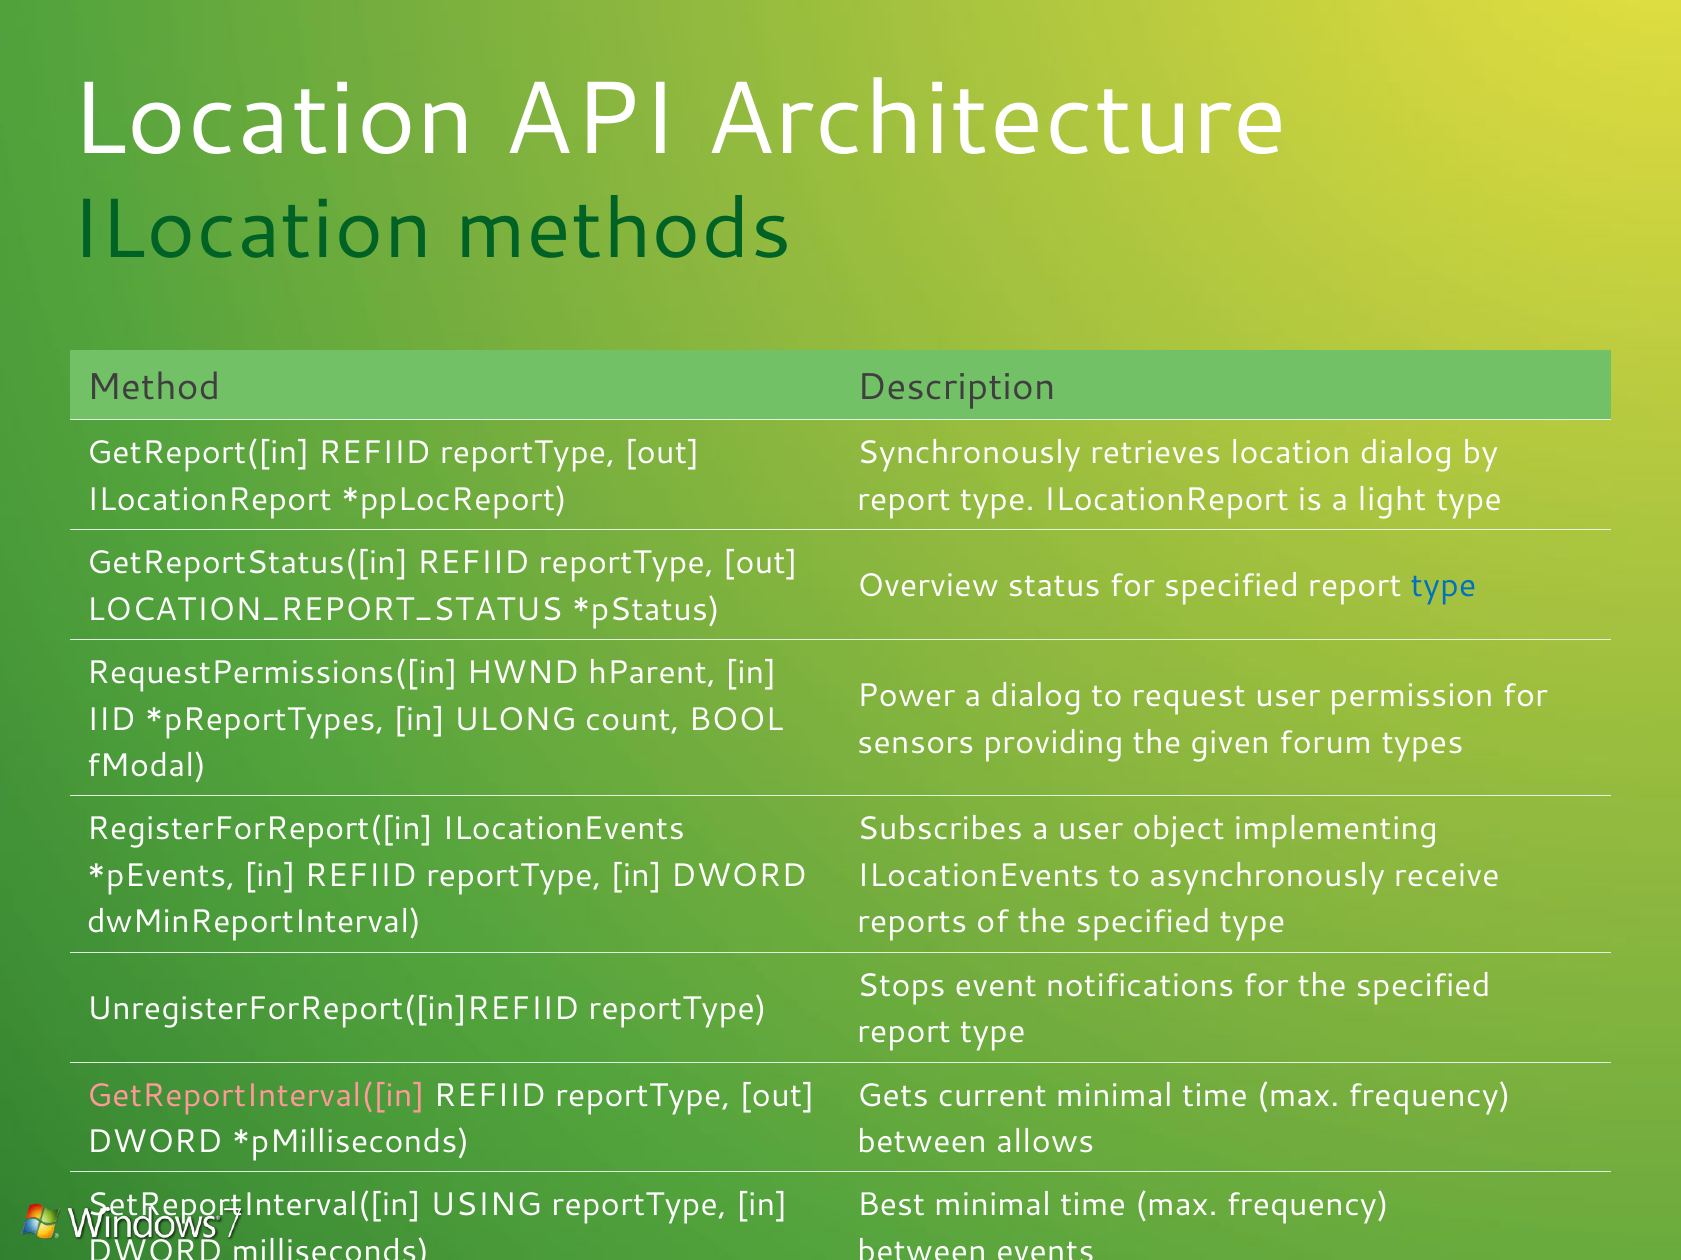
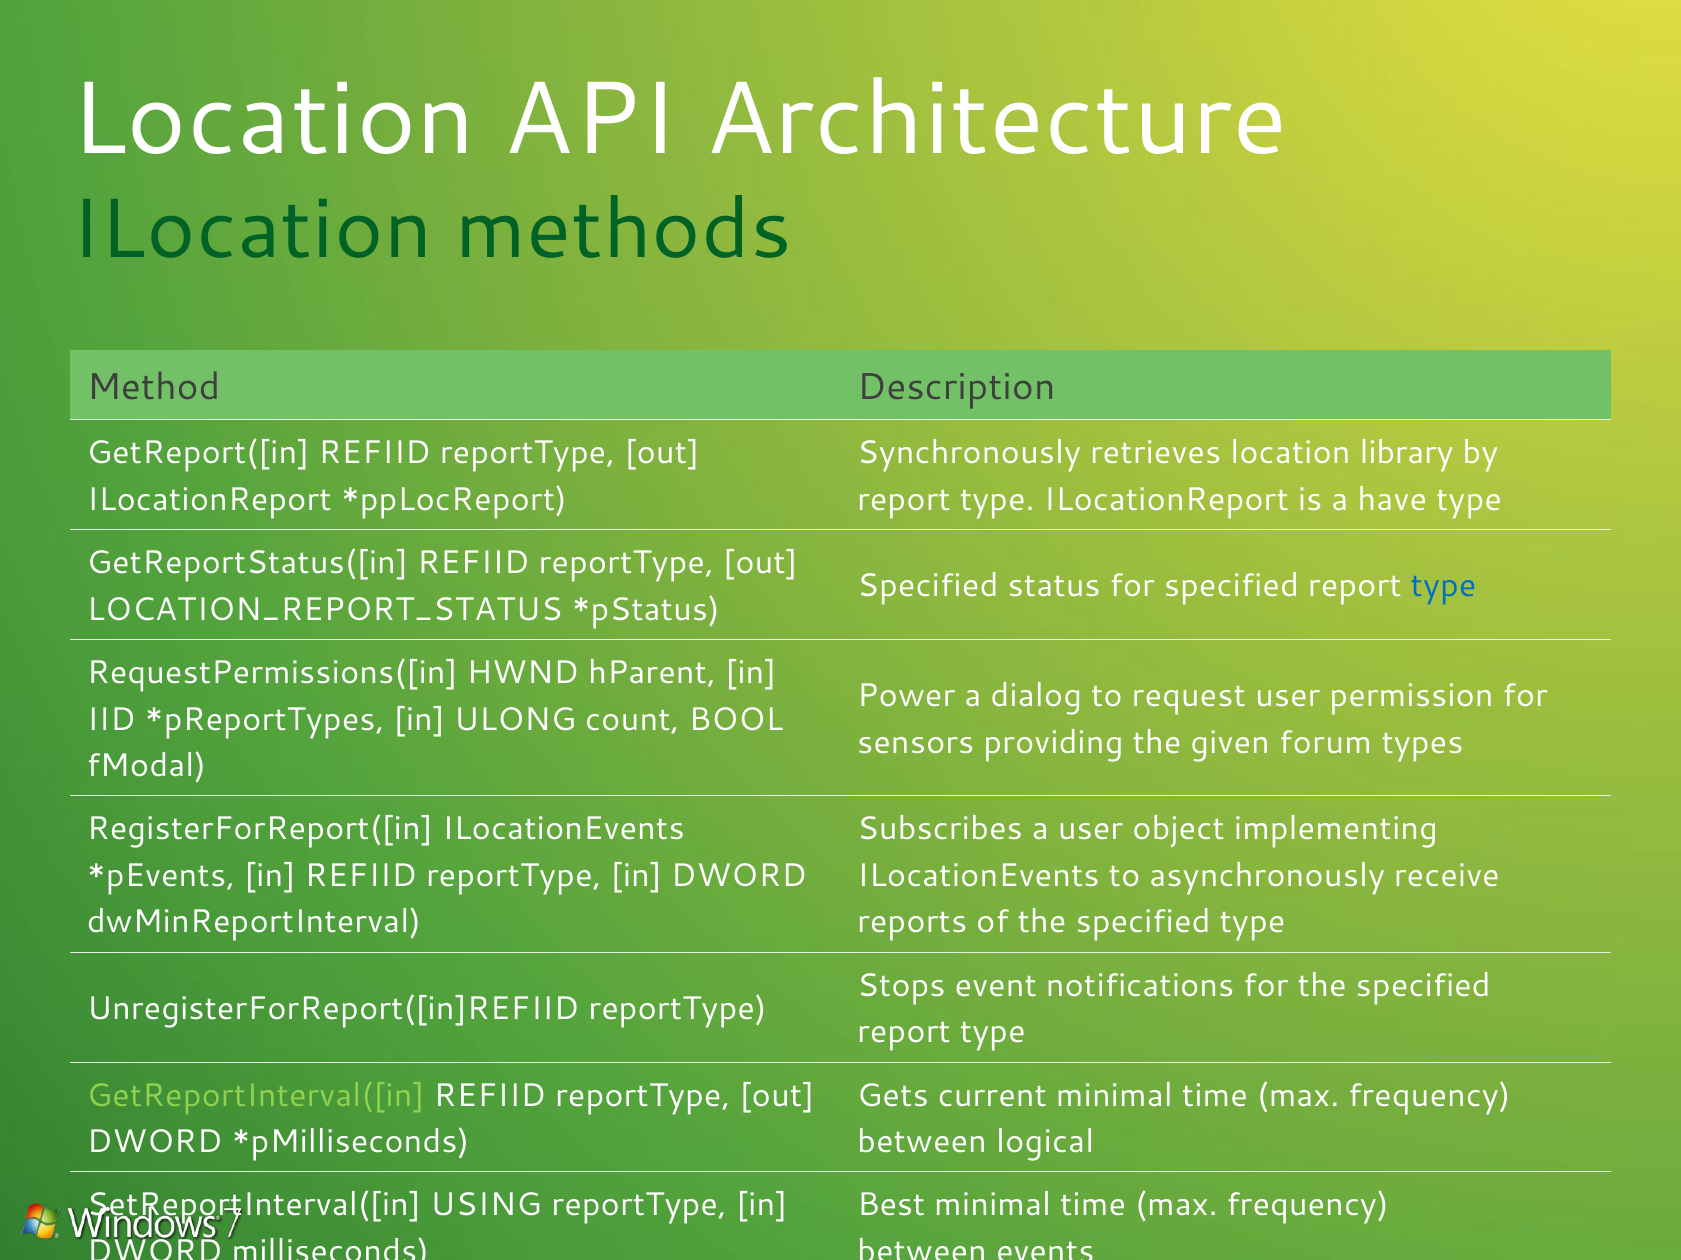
location dialog: dialog -> library
light: light -> have
Overview at (928, 586): Overview -> Specified
GetReportInterval([in colour: pink -> light green
allows: allows -> logical
